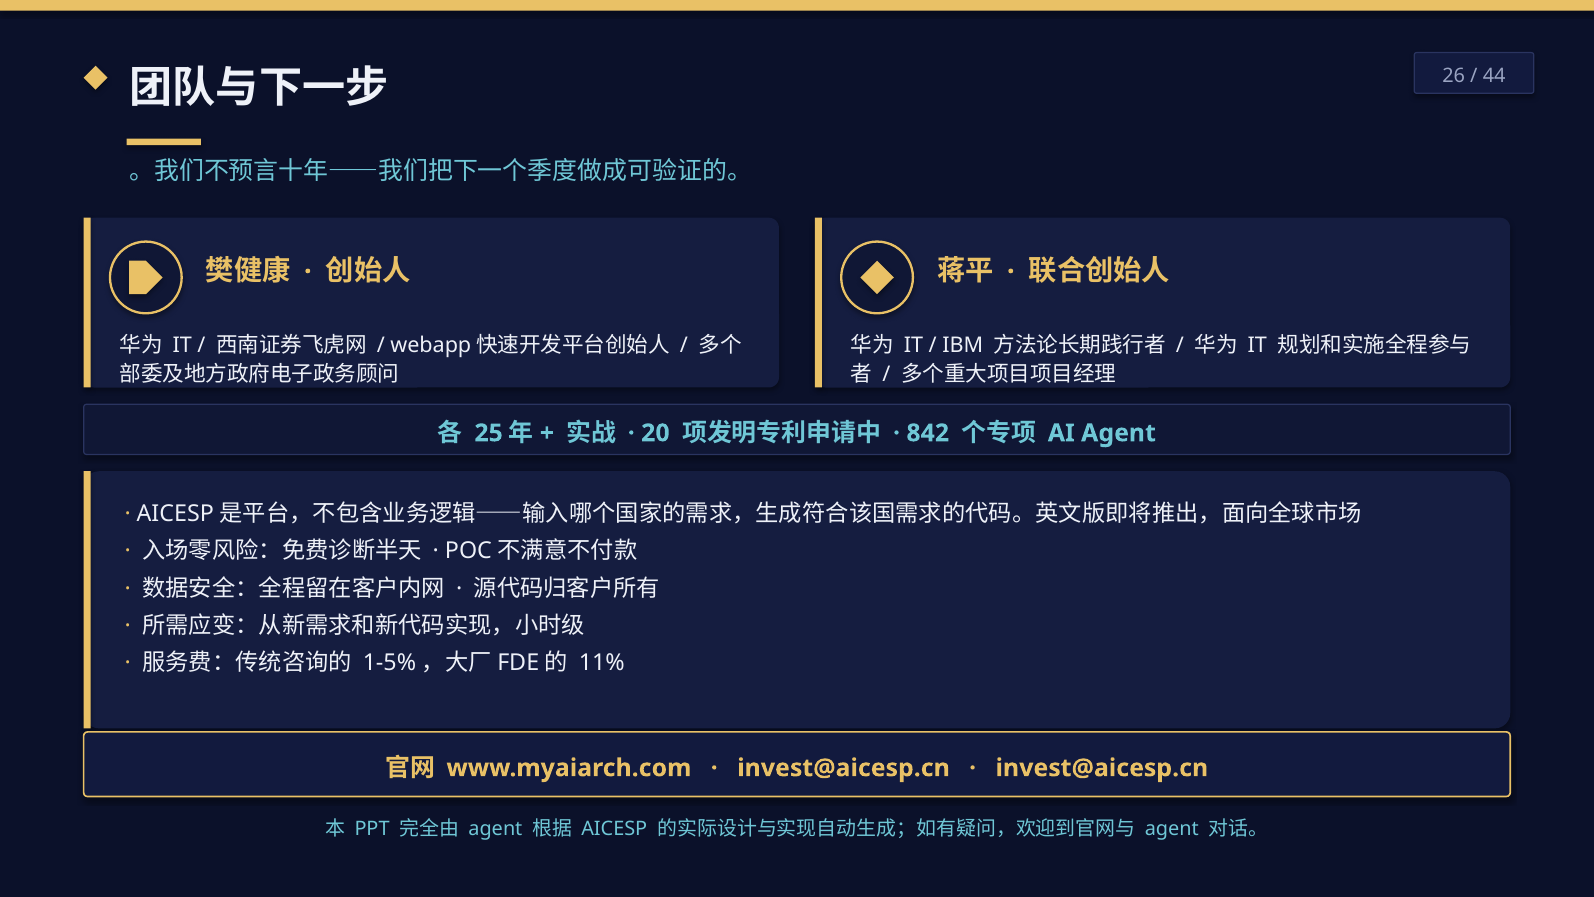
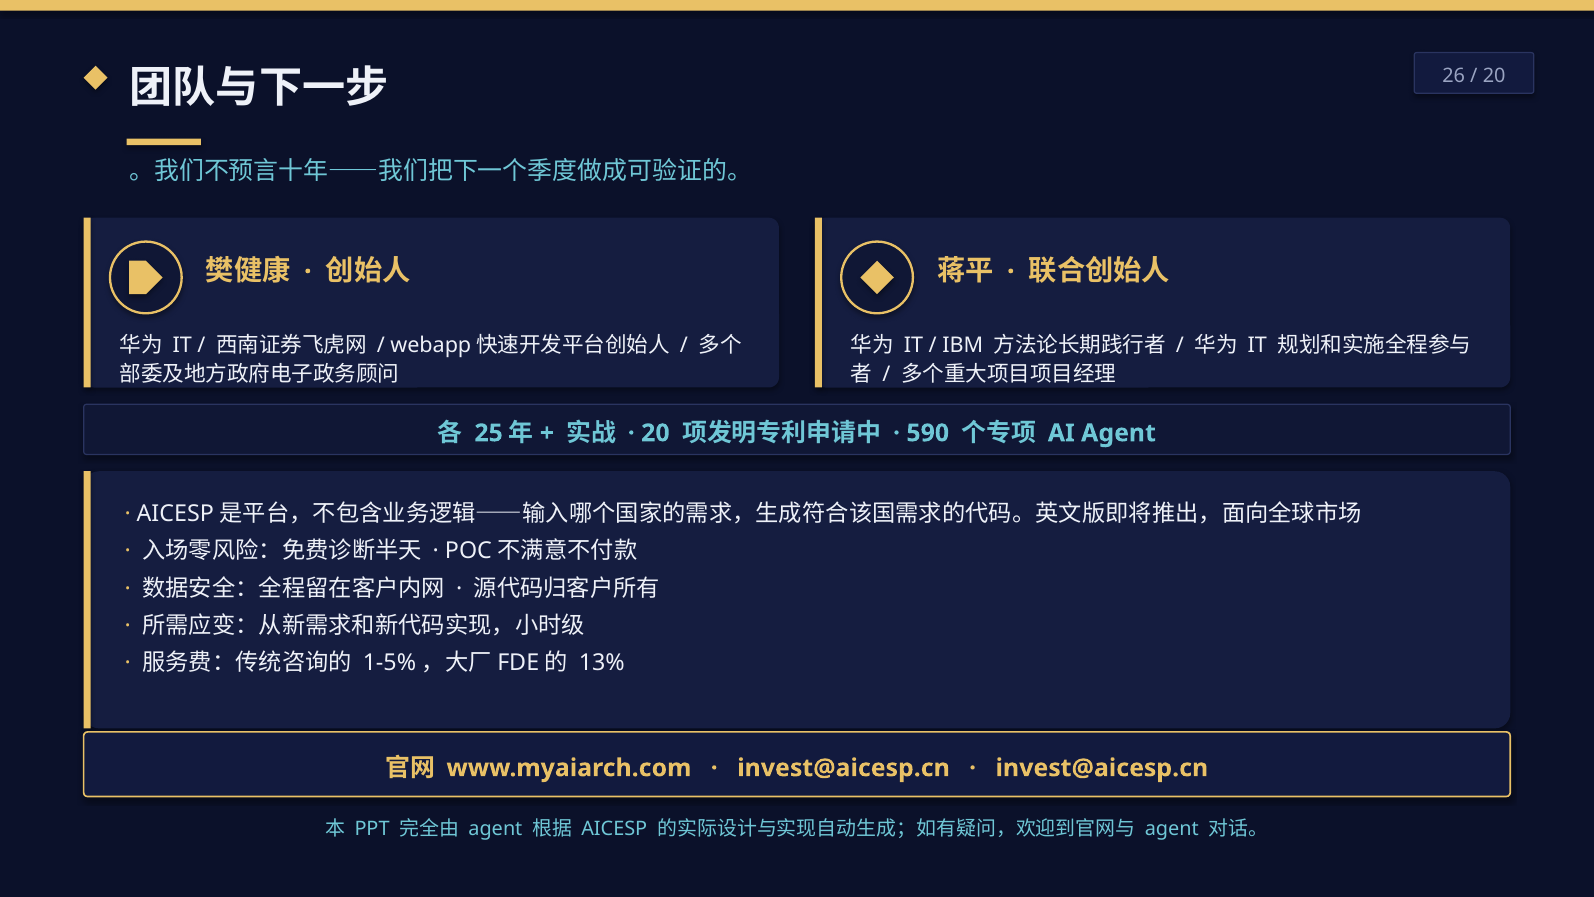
44 at (1494, 76): 44 -> 20
842: 842 -> 590
11%: 11% -> 13%
